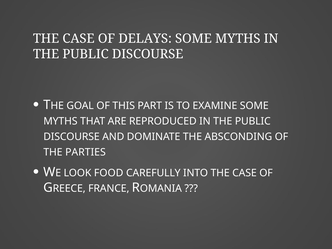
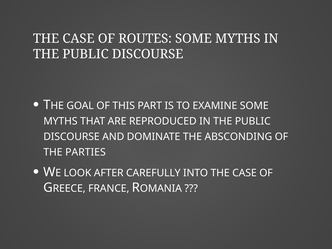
DELAYS: DELAYS -> ROUTES
FOOD: FOOD -> AFTER
